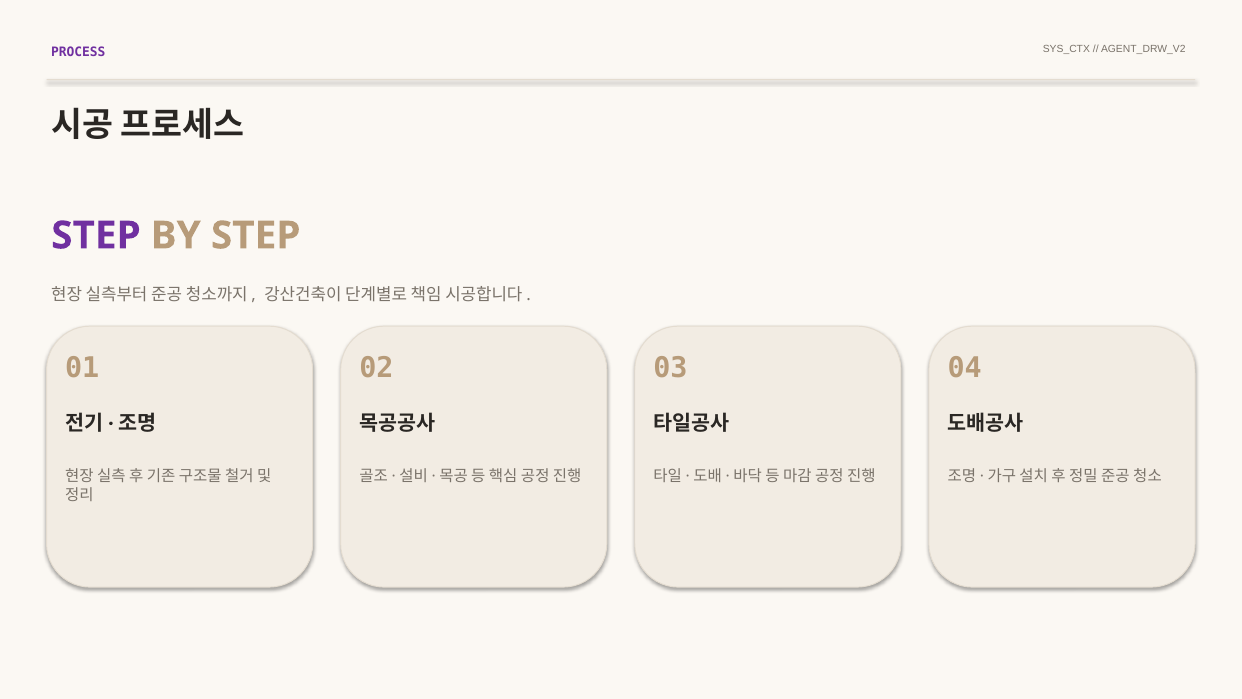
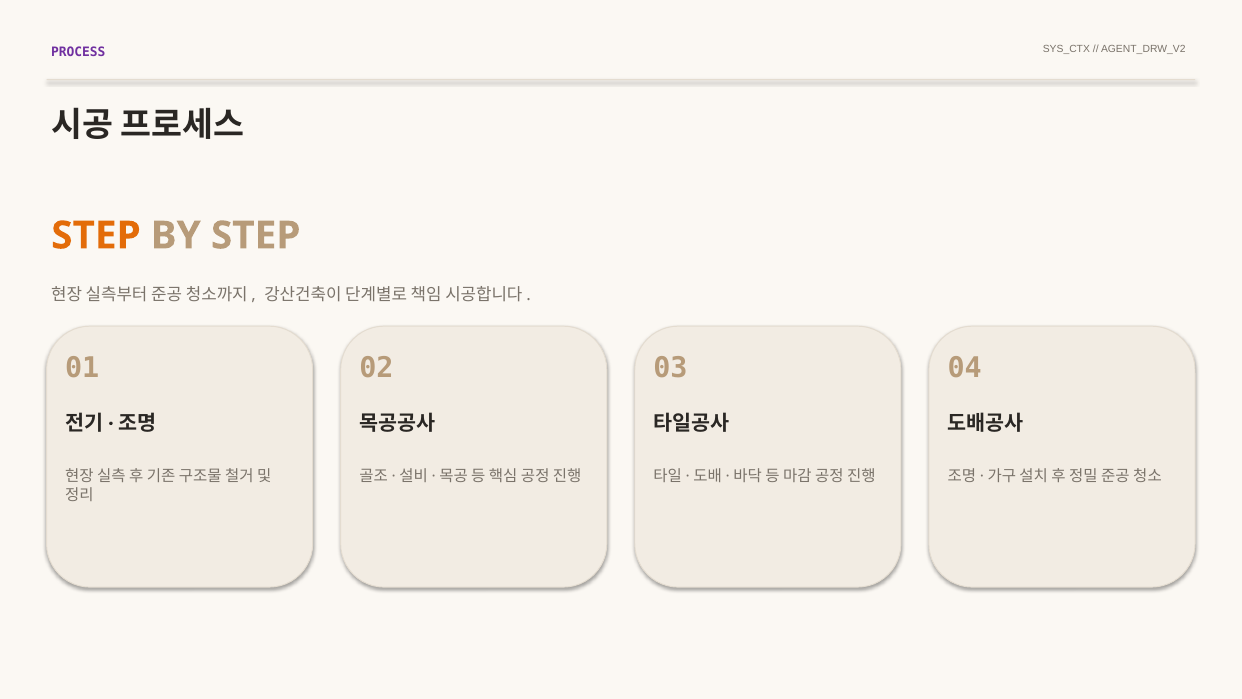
STEP at (96, 235) colour: purple -> orange
